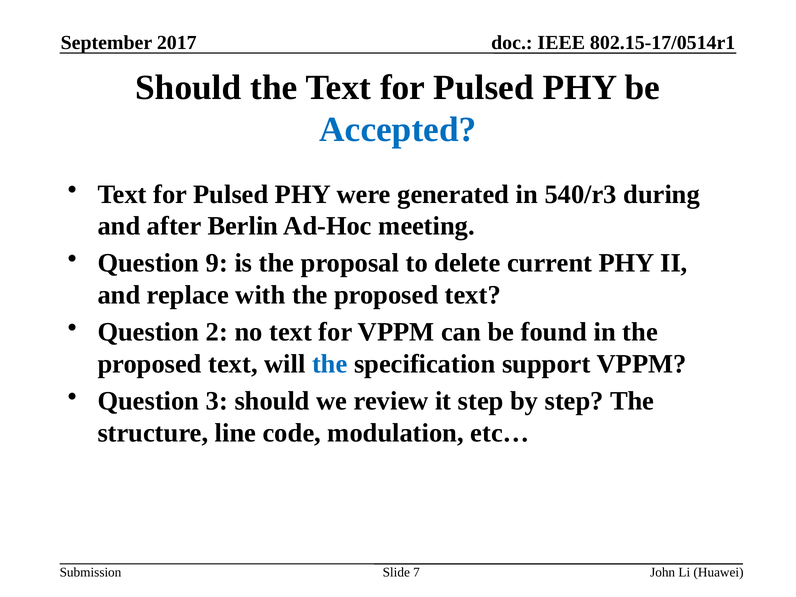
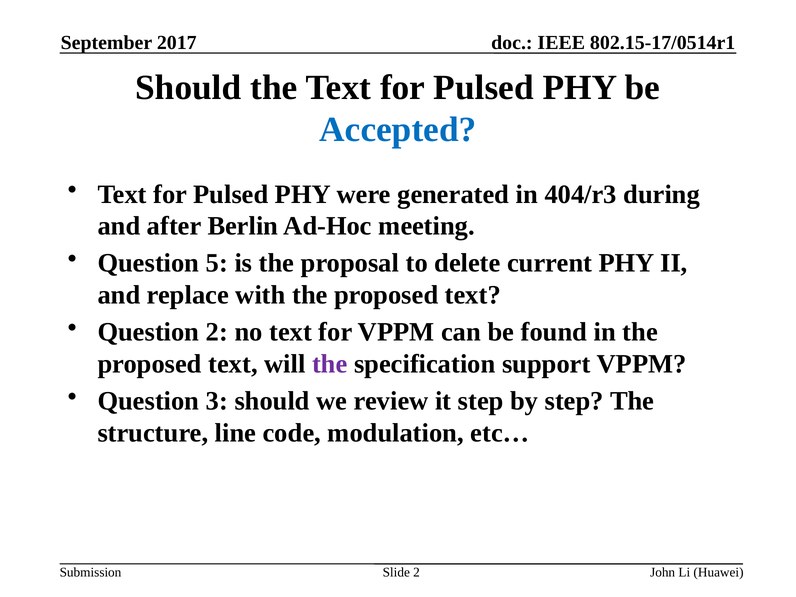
540/r3: 540/r3 -> 404/r3
9: 9 -> 5
the at (330, 364) colour: blue -> purple
Slide 7: 7 -> 2
